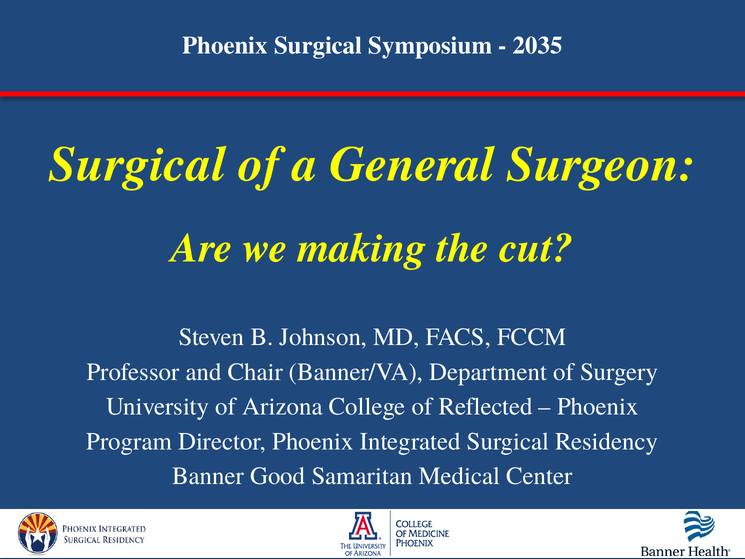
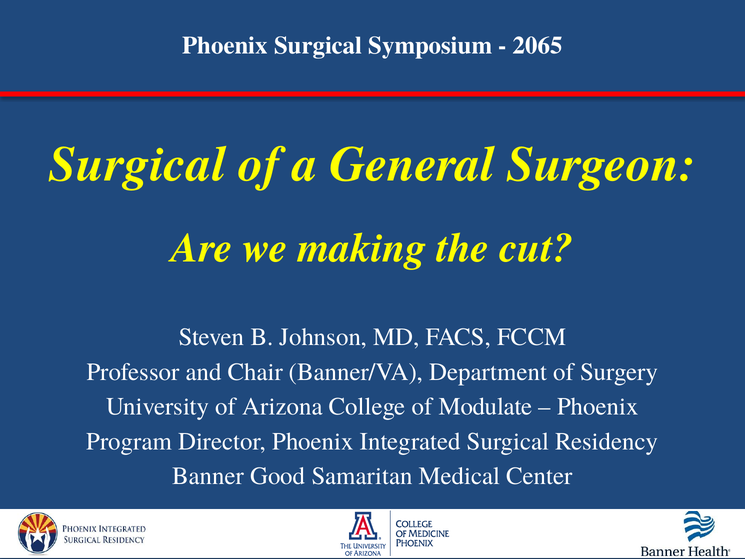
2035: 2035 -> 2065
Reflected: Reflected -> Modulate
